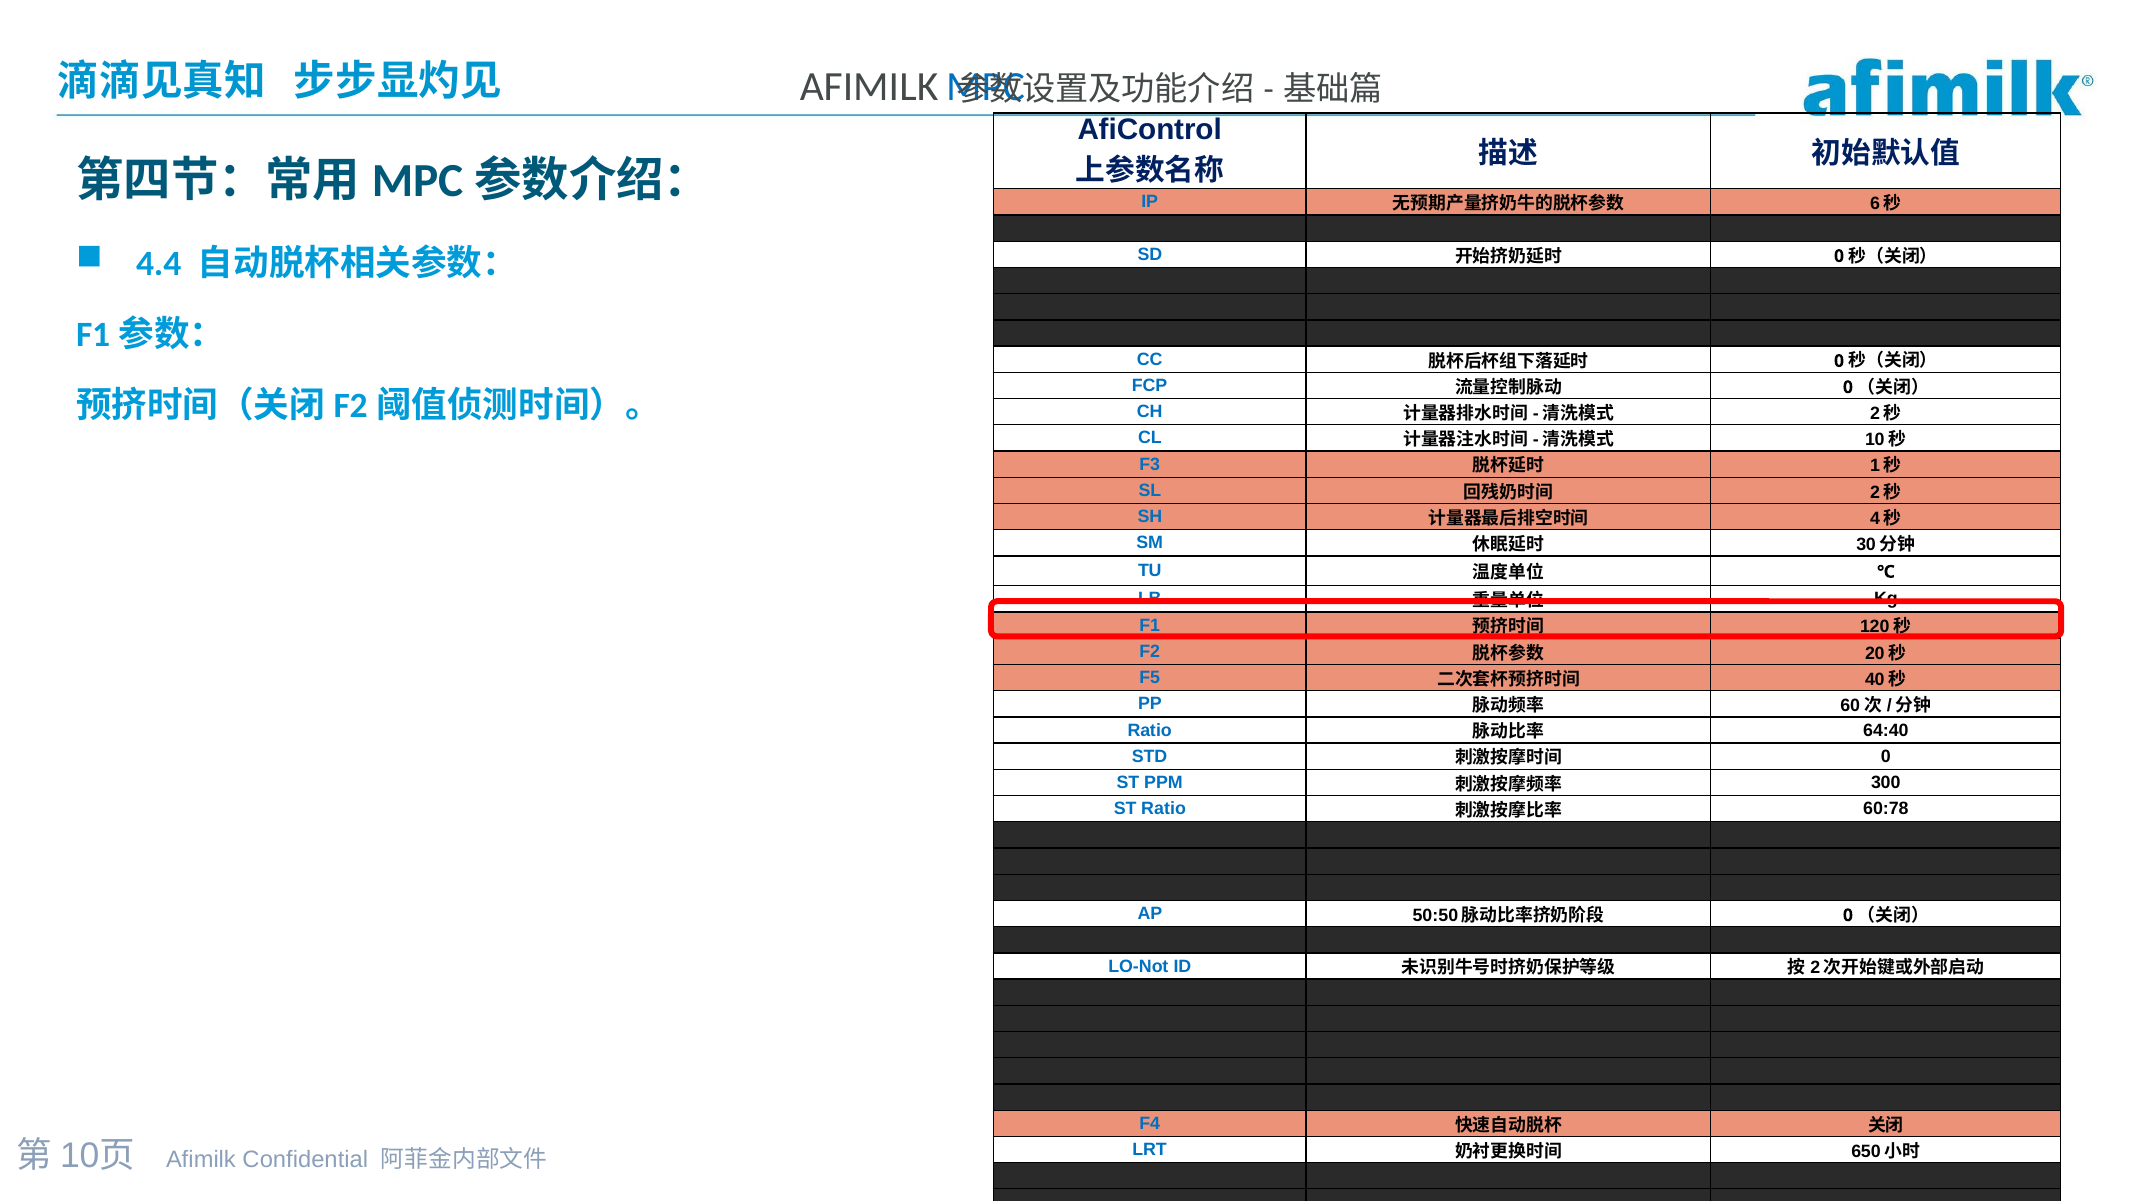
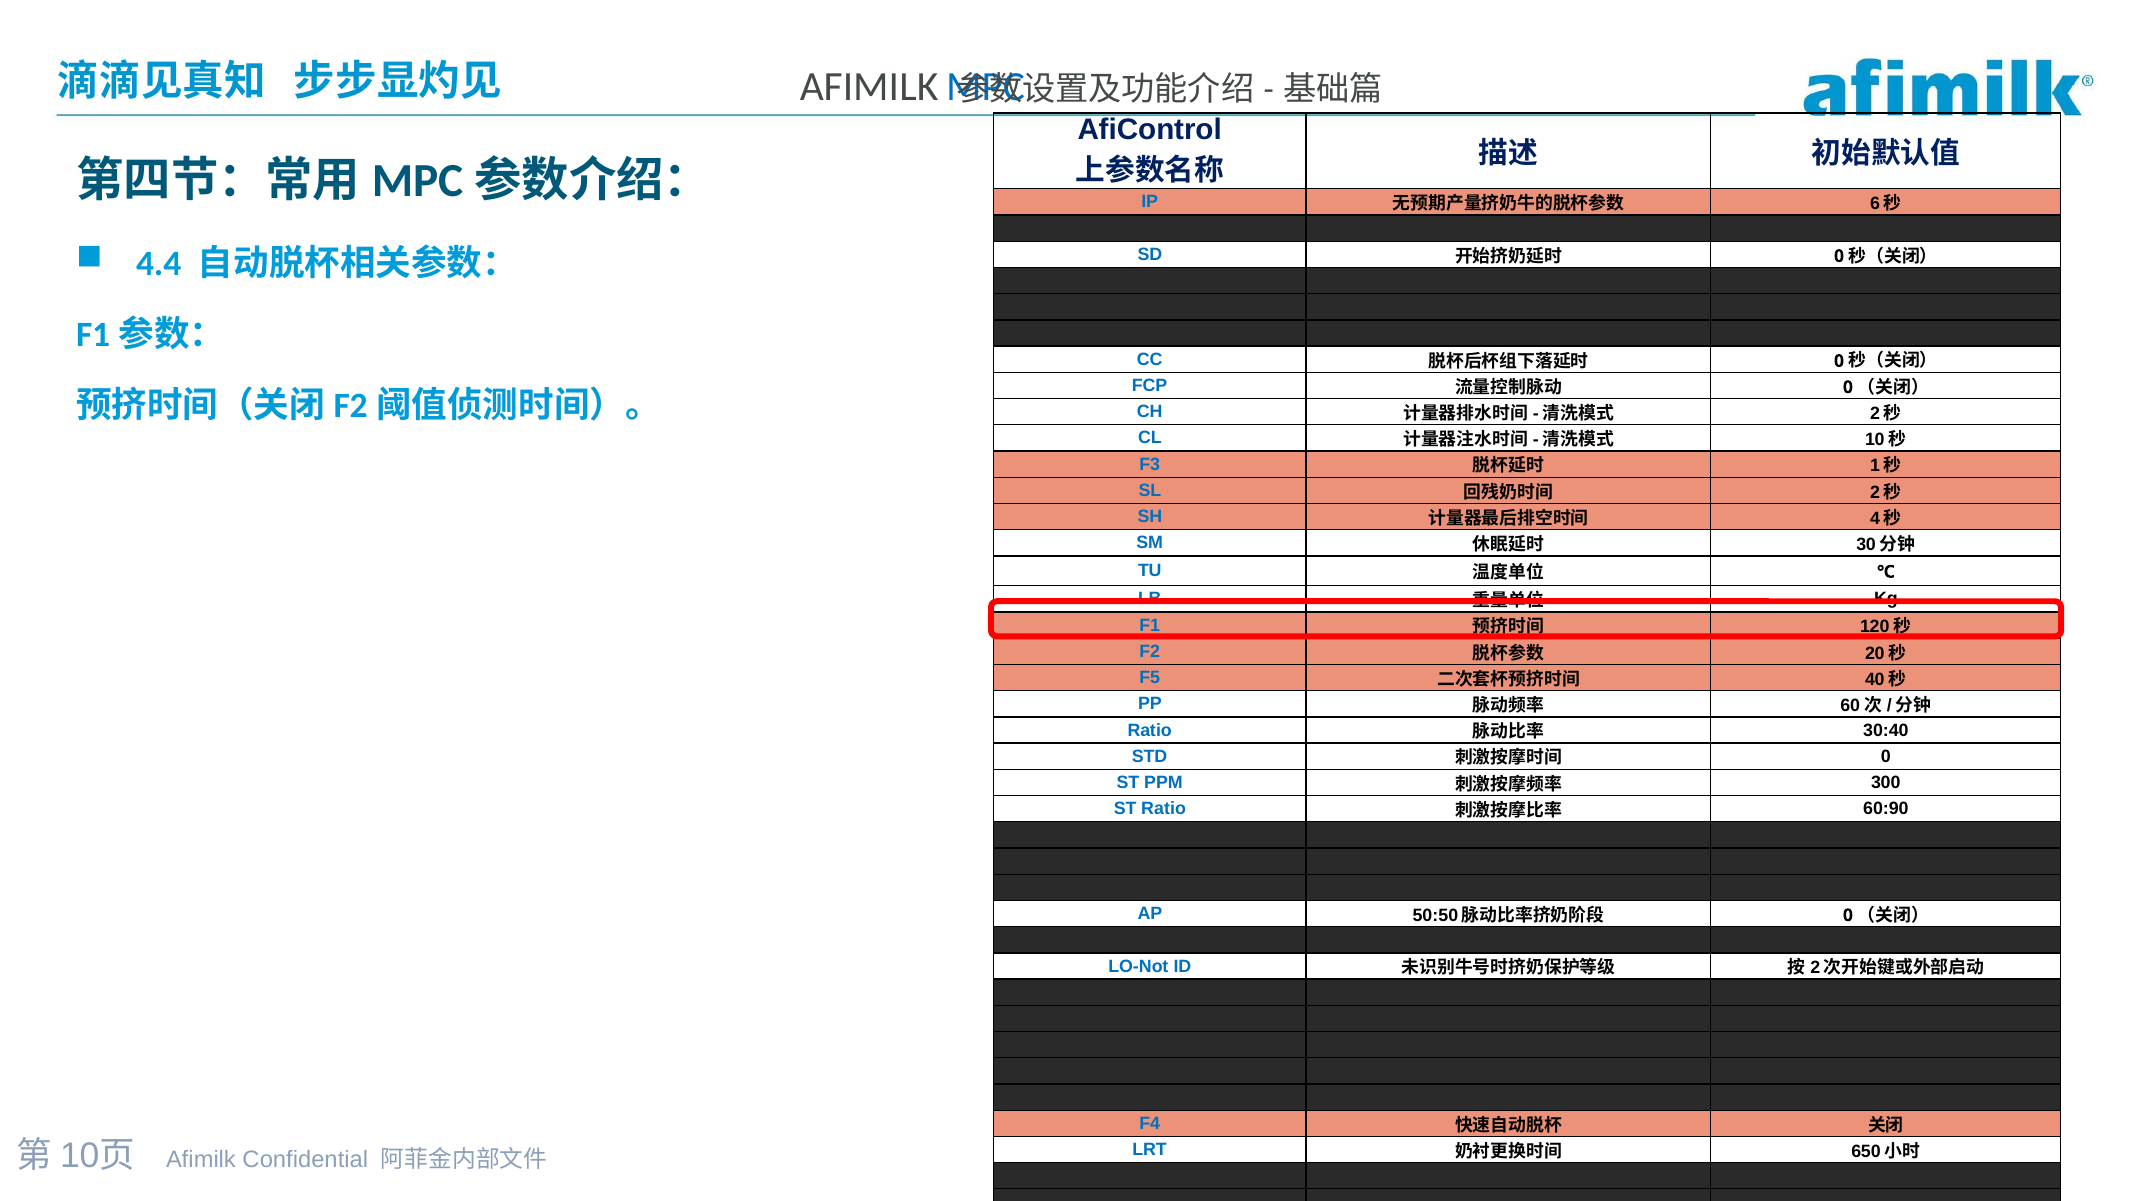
64:40: 64:40 -> 30:40
60:78: 60:78 -> 60:90
